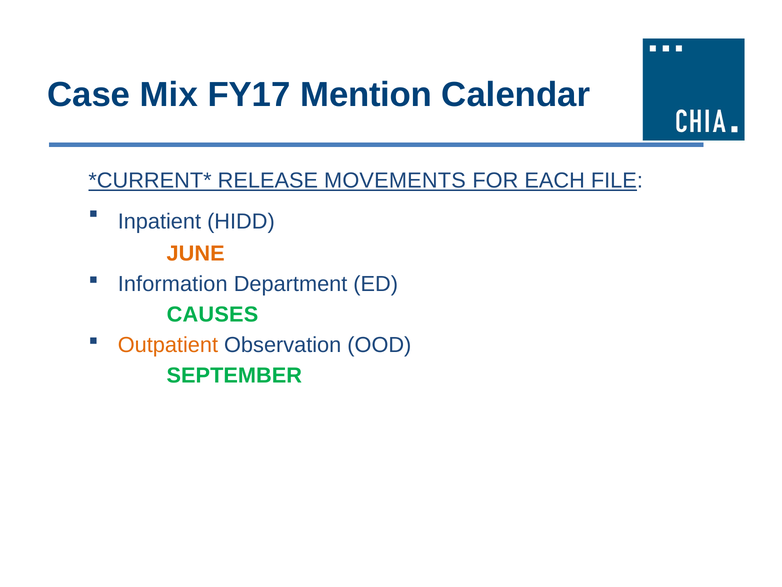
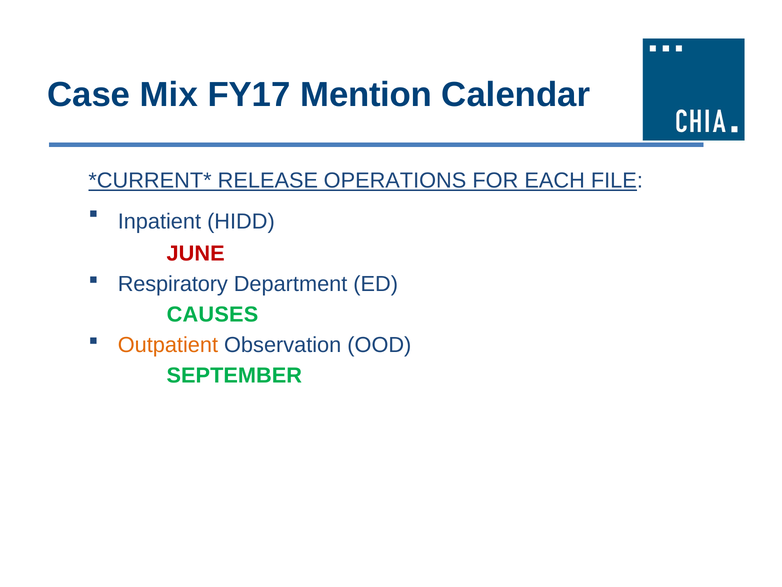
MOVEMENTS: MOVEMENTS -> OPERATIONS
JUNE colour: orange -> red
Information: Information -> Respiratory
